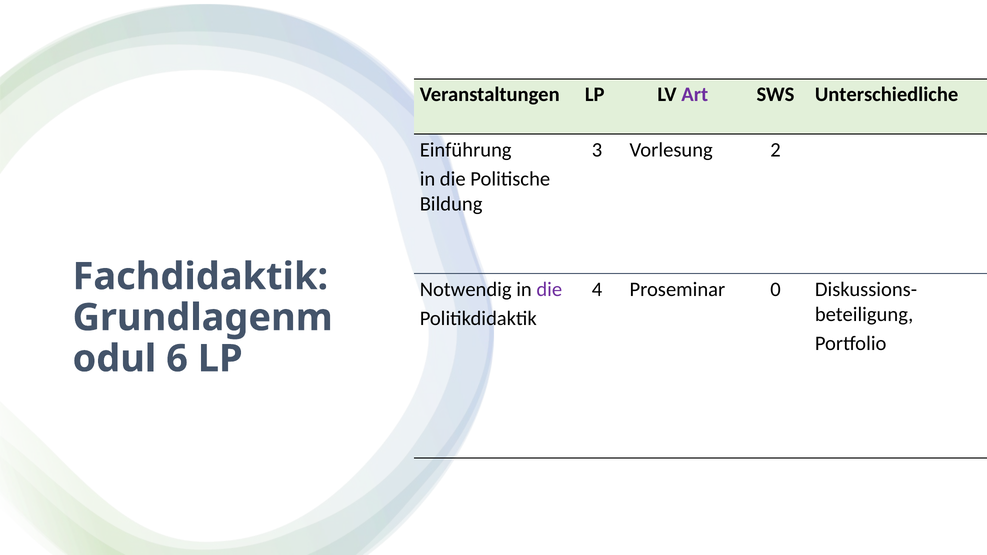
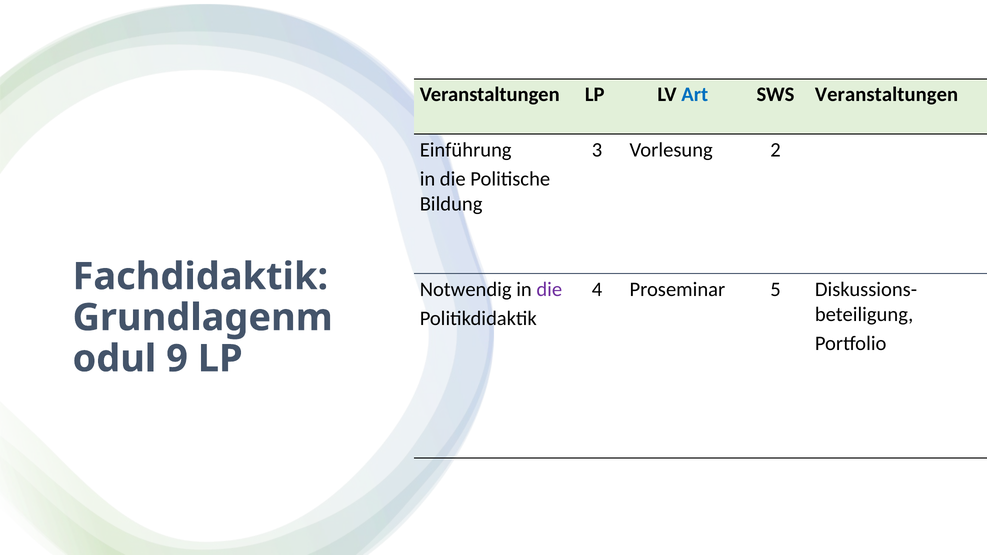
Art colour: purple -> blue
SWS Unterschiedliche: Unterschiedliche -> Veranstaltungen
0: 0 -> 5
6: 6 -> 9
